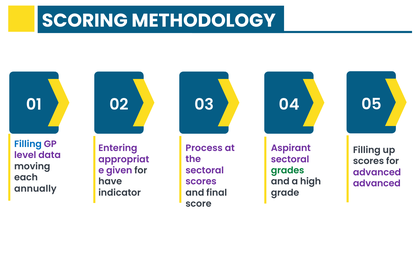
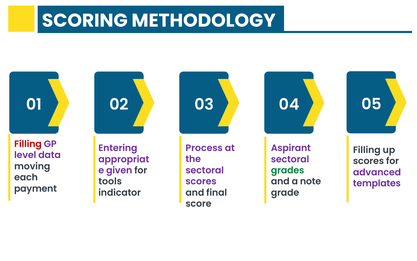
Filling at (28, 144) colour: blue -> red
have: have -> tools
high: high -> note
advanced at (377, 183): advanced -> templates
annually: annually -> payment
